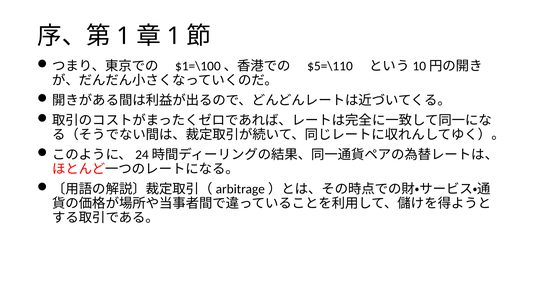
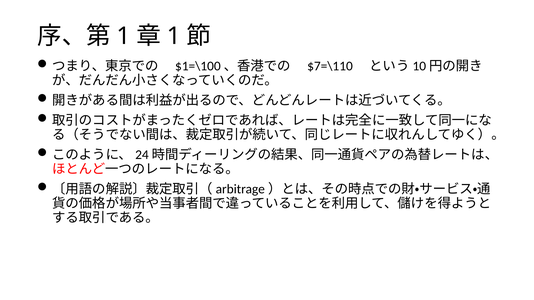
$5=\110: $5=\110 -> $7=\110
